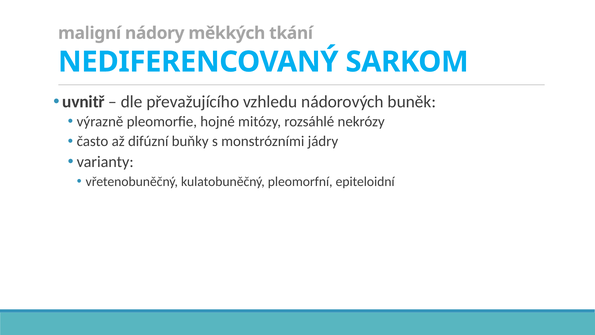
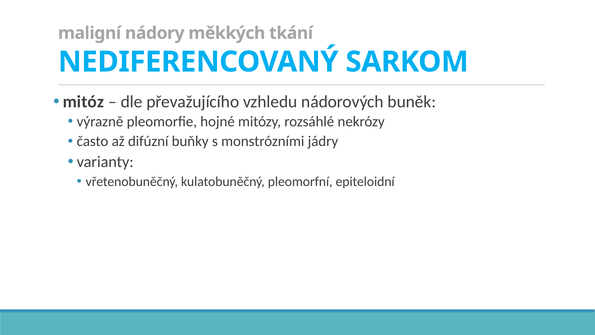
uvnitř: uvnitř -> mitóz
